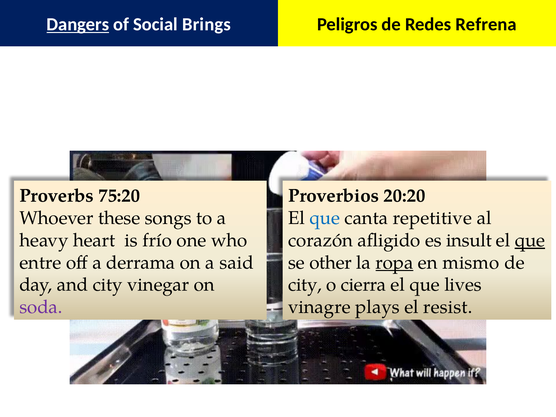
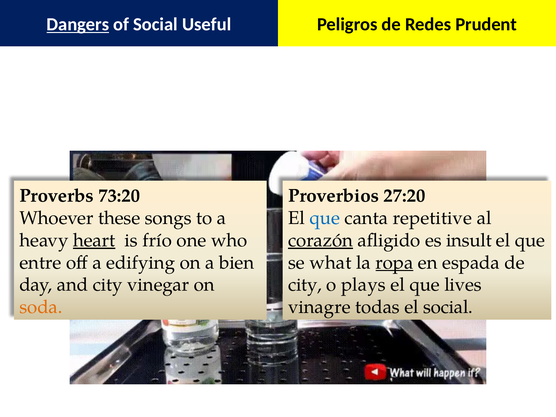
Brings: Brings -> Useful
Refrena: Refrena -> Prudent
75:20: 75:20 -> 73:20
20:20: 20:20 -> 27:20
heart underline: none -> present
corazón underline: none -> present
que at (530, 240) underline: present -> none
derrama: derrama -> edifying
said: said -> bien
other: other -> what
mismo: mismo -> espada
cierra: cierra -> plays
soda colour: purple -> orange
plays: plays -> todas
el resist: resist -> social
